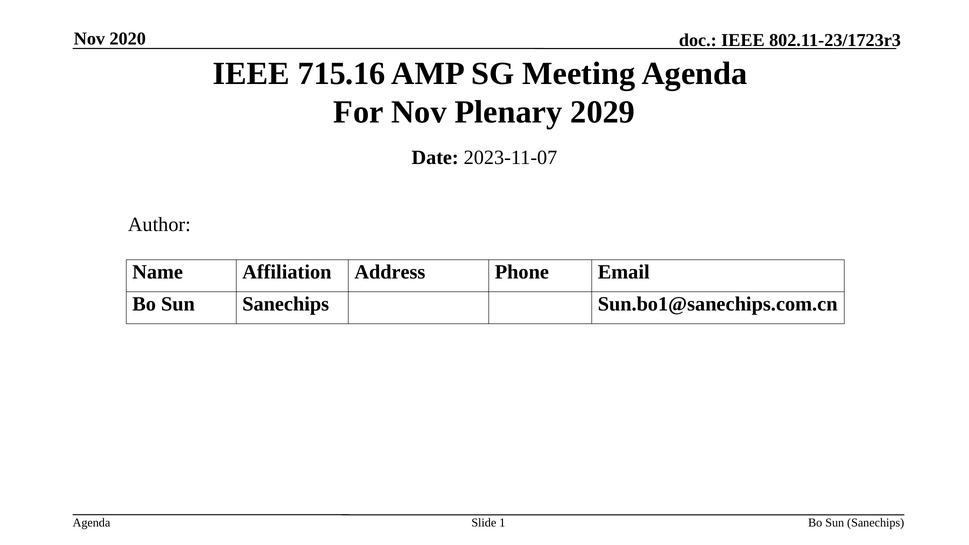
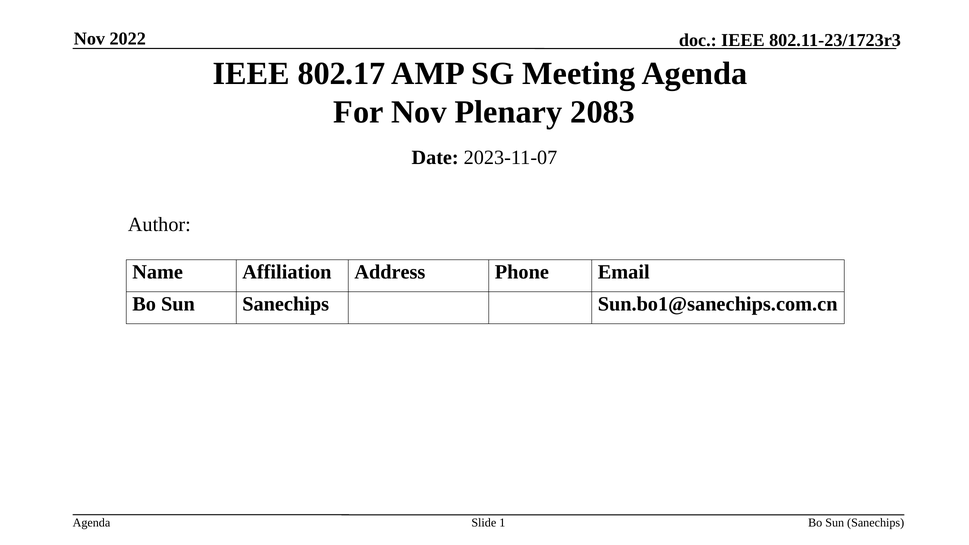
2020: 2020 -> 2022
715.16: 715.16 -> 802.17
2029: 2029 -> 2083
